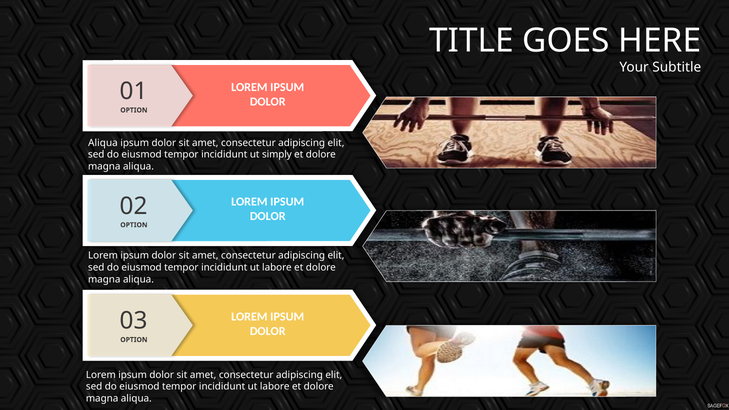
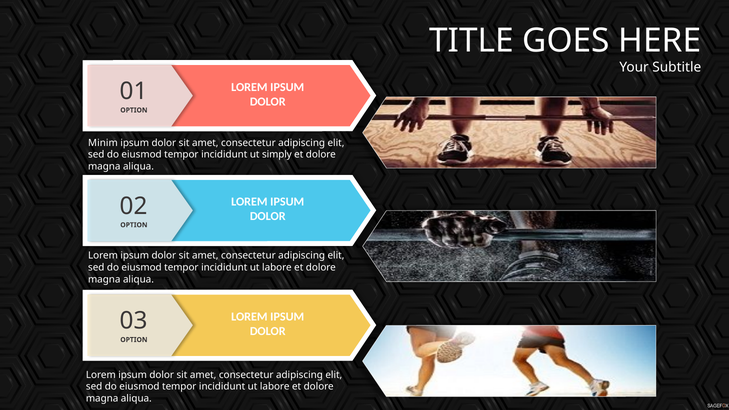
Aliqua at (103, 143): Aliqua -> Minim
